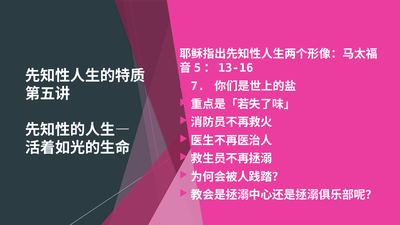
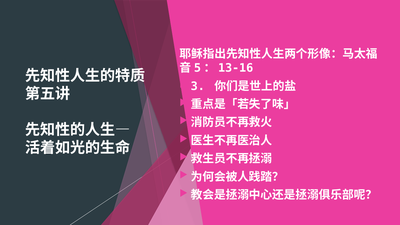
7: 7 -> 3
